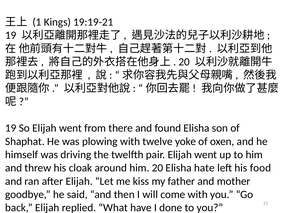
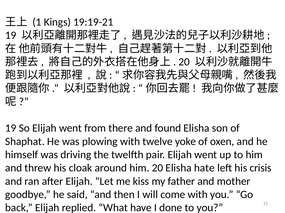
food: food -> crisis
